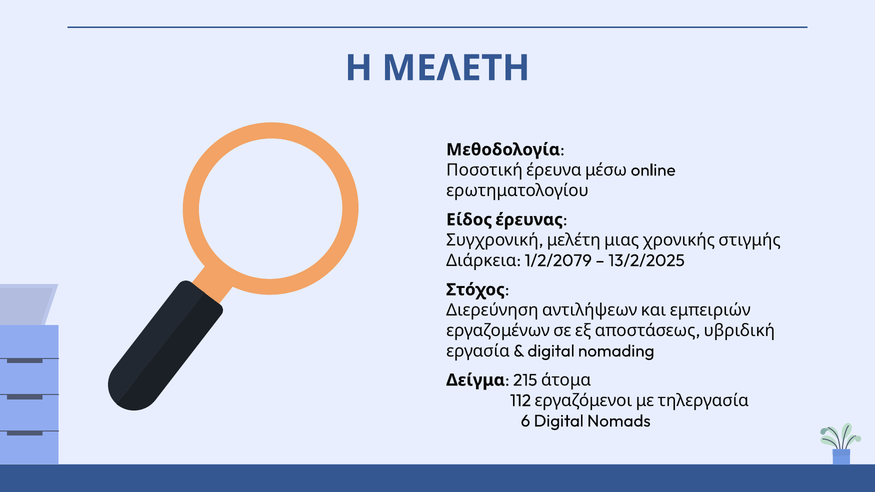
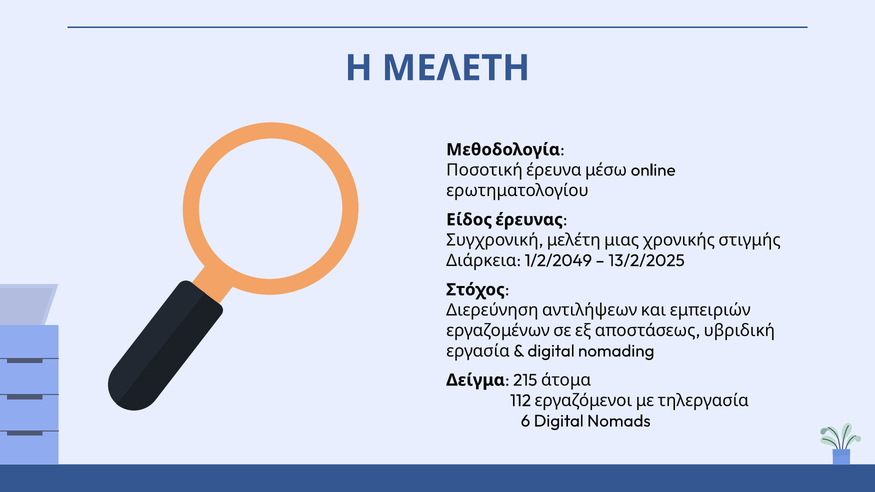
1/2/2079: 1/2/2079 -> 1/2/2049
